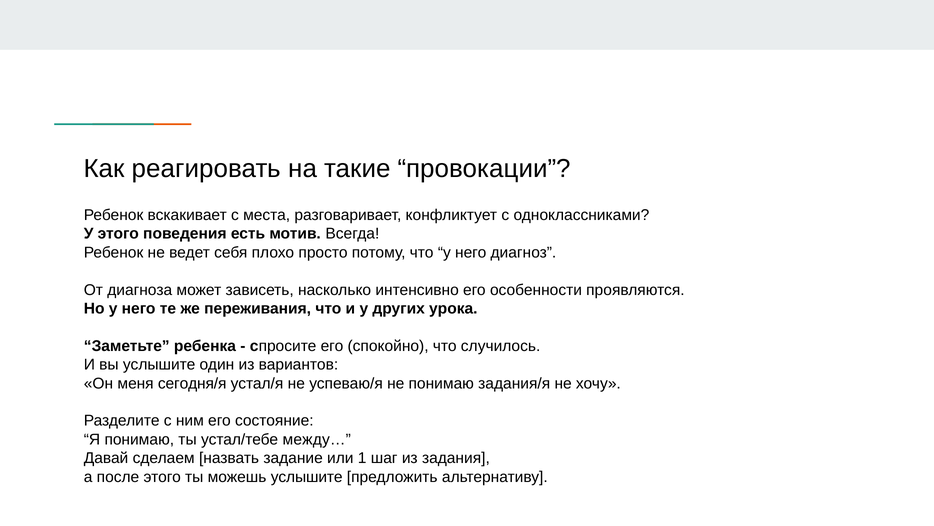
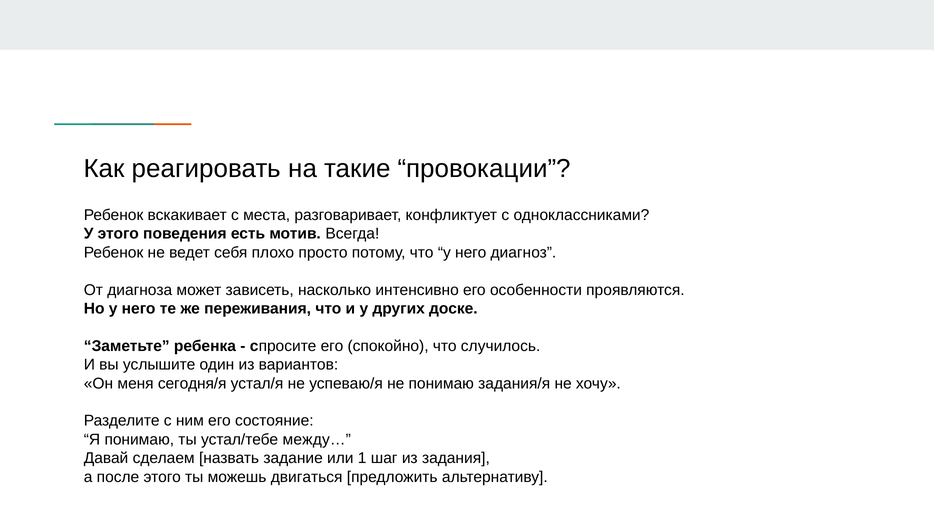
урока: урока -> доске
можешь услышите: услышите -> двигаться
